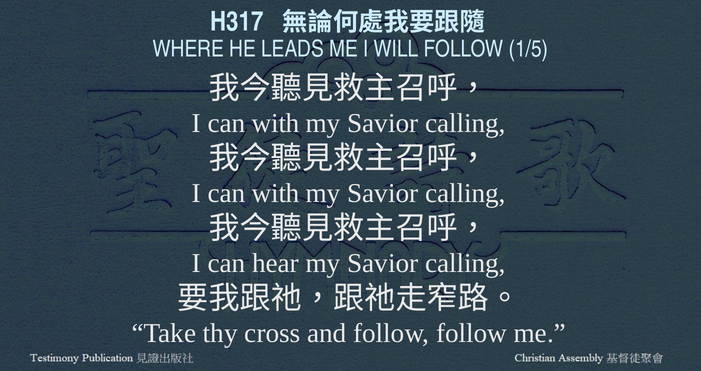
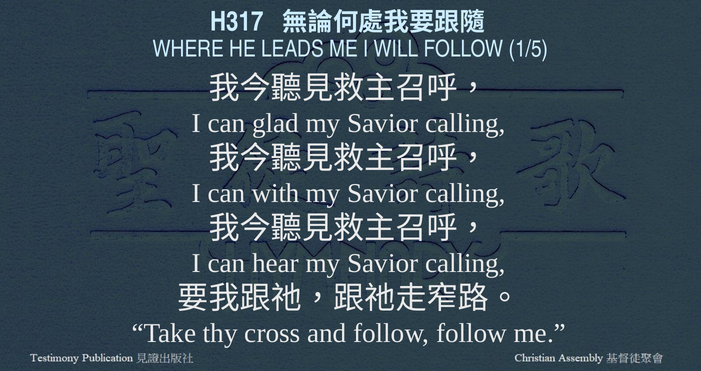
with at (276, 123): with -> glad
